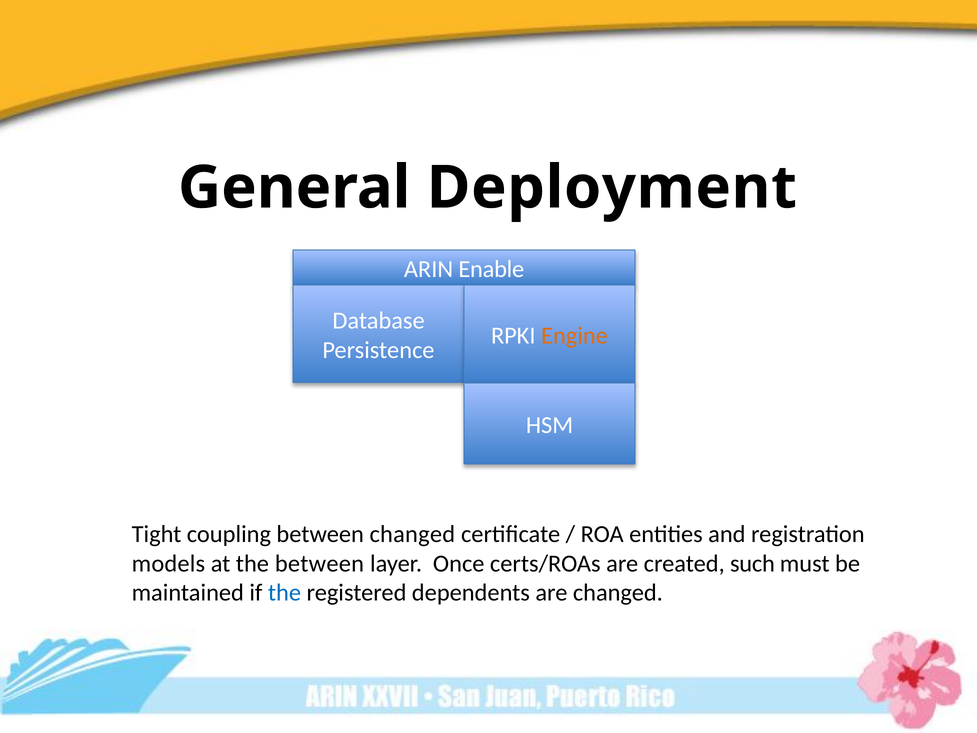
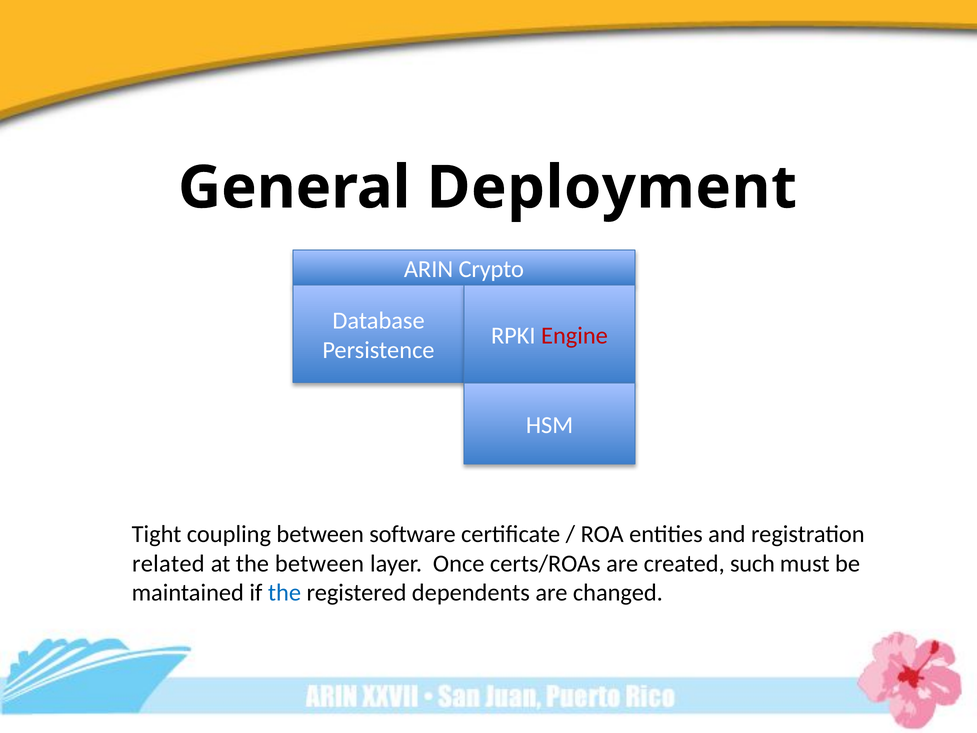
Enable: Enable -> Crypto
Engine colour: orange -> red
between changed: changed -> software
models: models -> related
